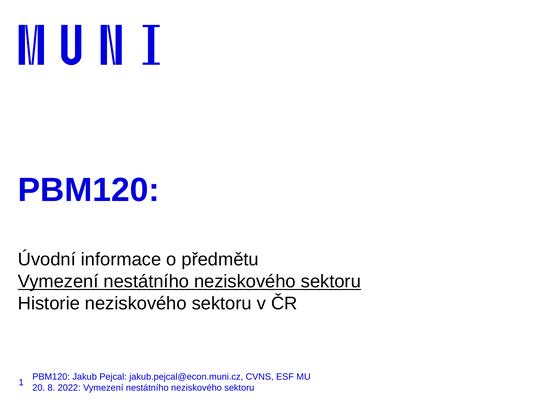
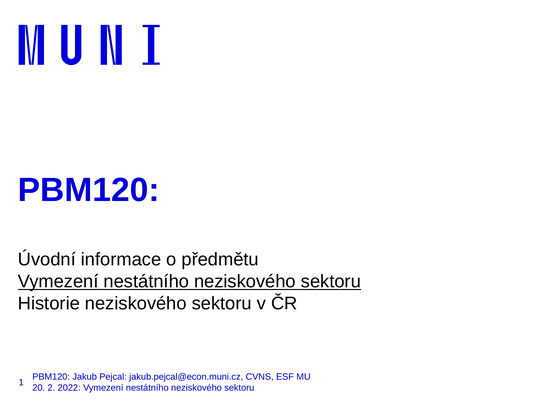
8: 8 -> 2
